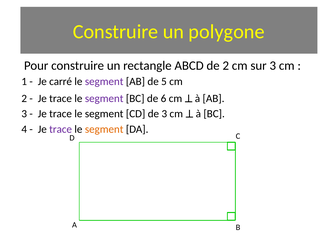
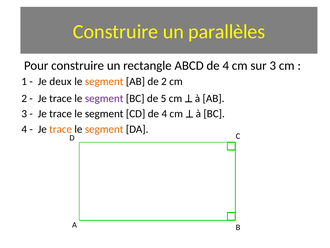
polygone: polygone -> parallèles
ABCD de 2: 2 -> 4
carré: carré -> deux
segment at (104, 81) colour: purple -> orange
de 5: 5 -> 2
6: 6 -> 5
CD de 3: 3 -> 4
trace at (61, 129) colour: purple -> orange
